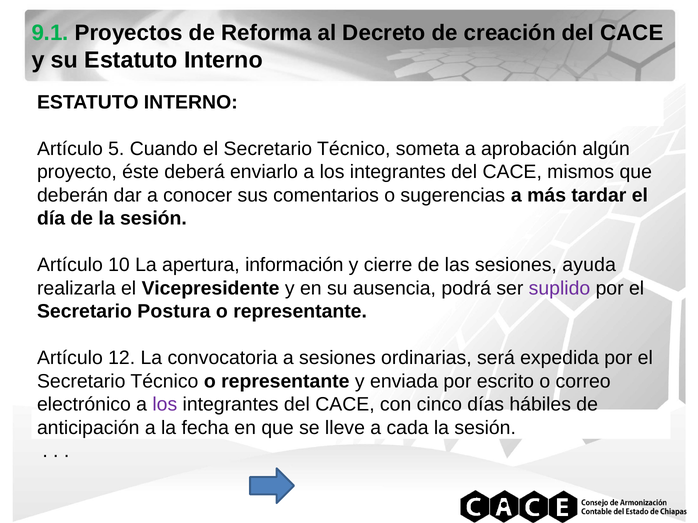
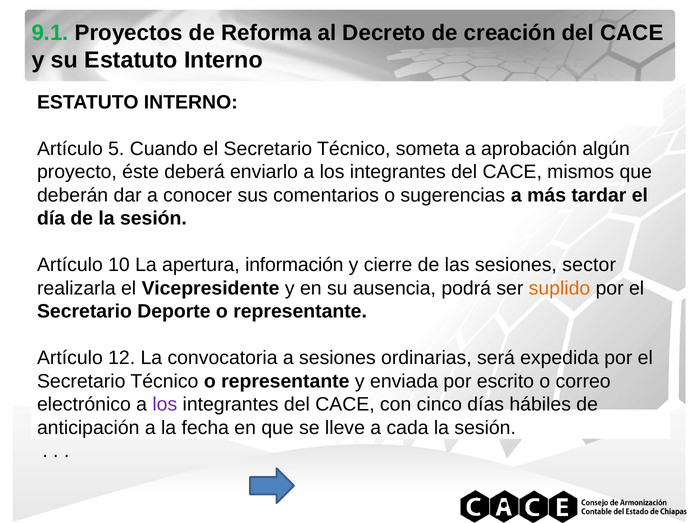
ayuda: ayuda -> sector
suplido colour: purple -> orange
Postura: Postura -> Deporte
